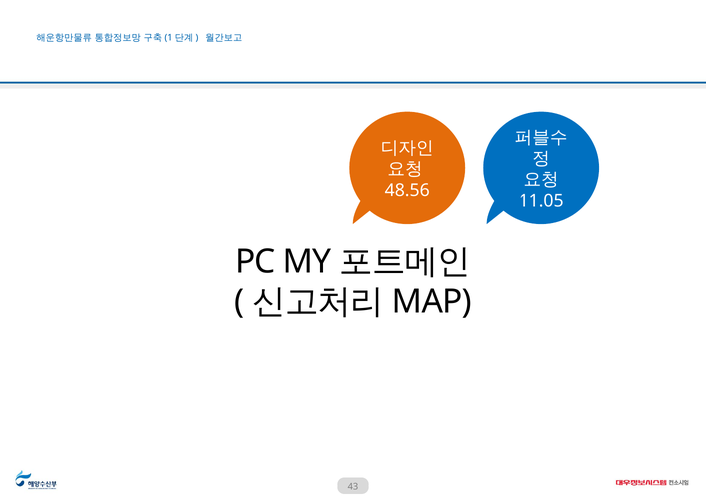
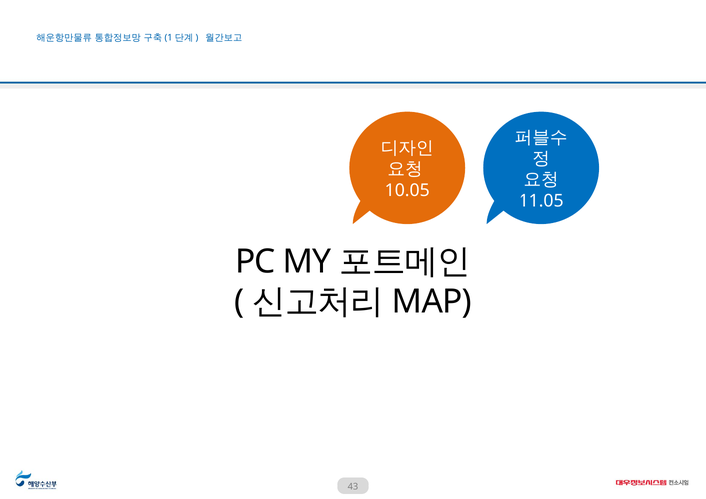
48.56: 48.56 -> 10.05
